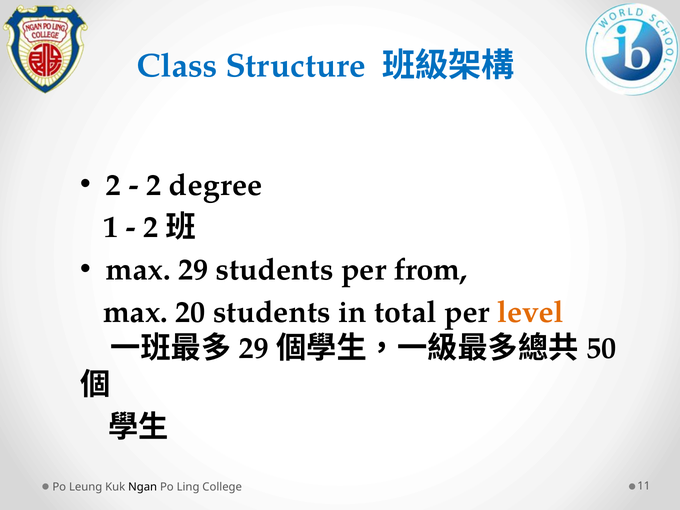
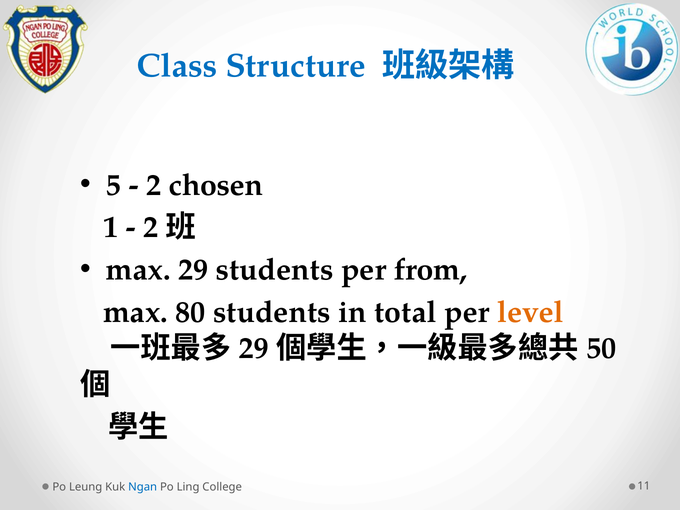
2 at (114, 185): 2 -> 5
degree: degree -> chosen
20: 20 -> 80
Ngan colour: black -> blue
